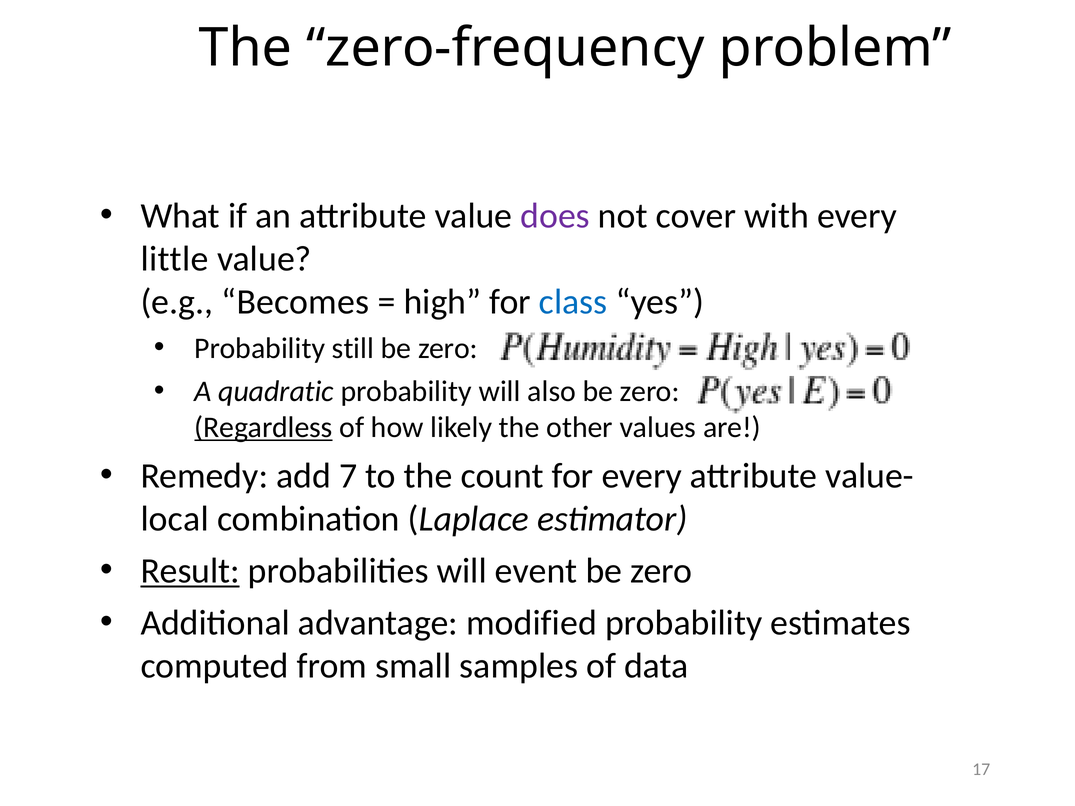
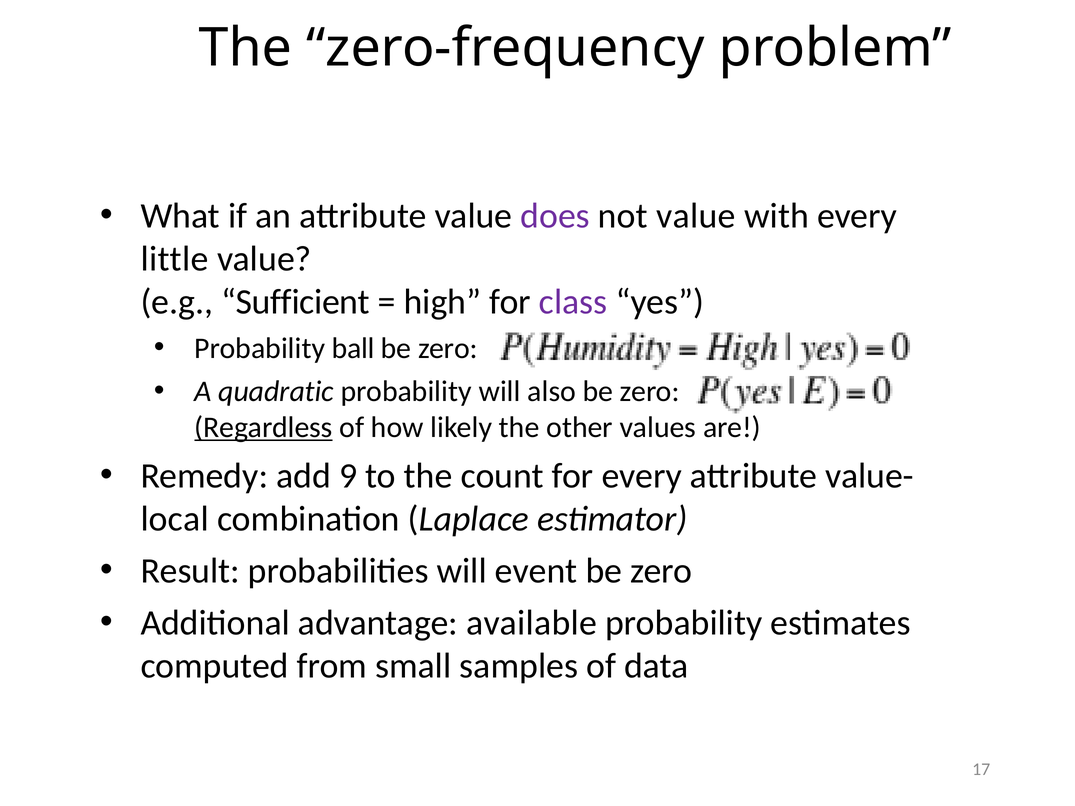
not cover: cover -> value
Becomes: Becomes -> Sufficient
class colour: blue -> purple
still: still -> ball
7: 7 -> 9
Result underline: present -> none
modified: modified -> available
